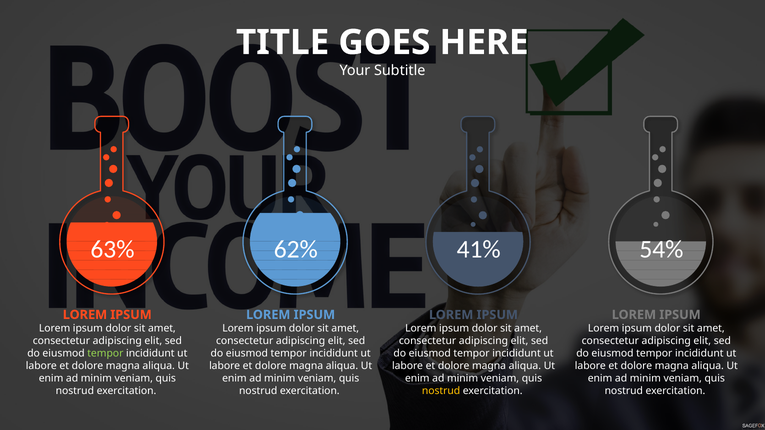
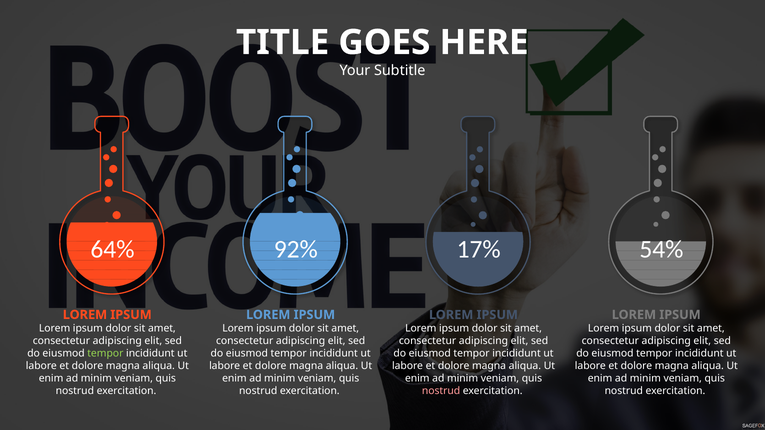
63%: 63% -> 64%
62%: 62% -> 92%
41%: 41% -> 17%
nostrud at (441, 391) colour: yellow -> pink
